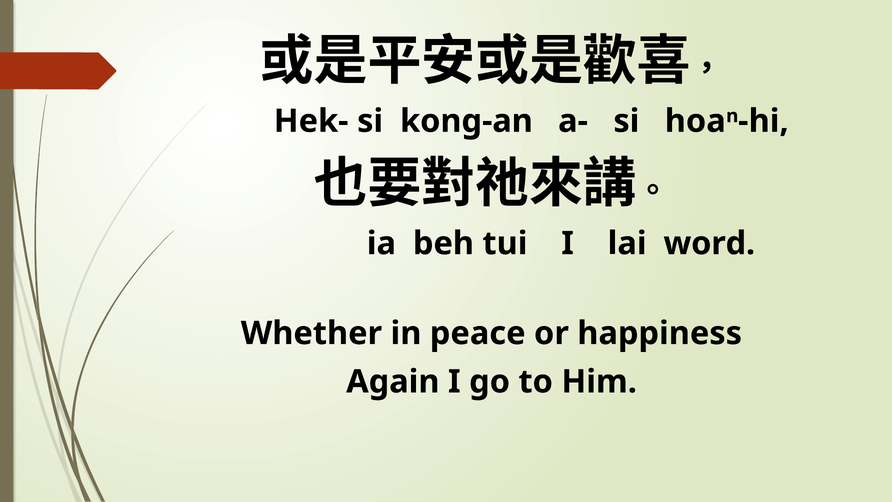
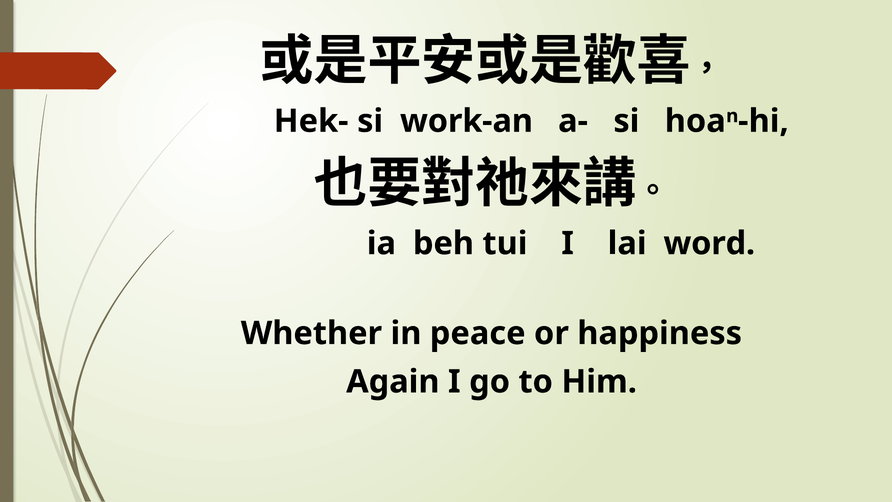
kong-an: kong-an -> work-an
